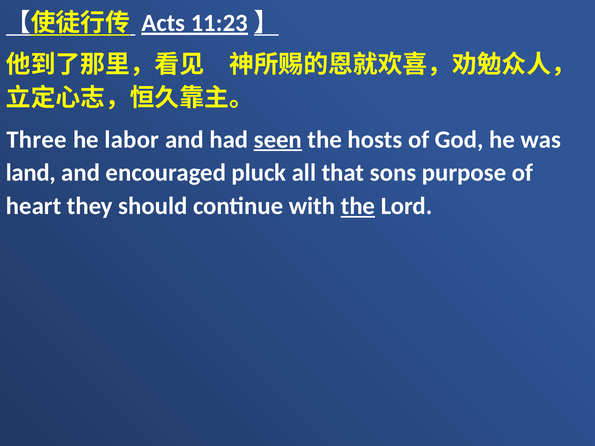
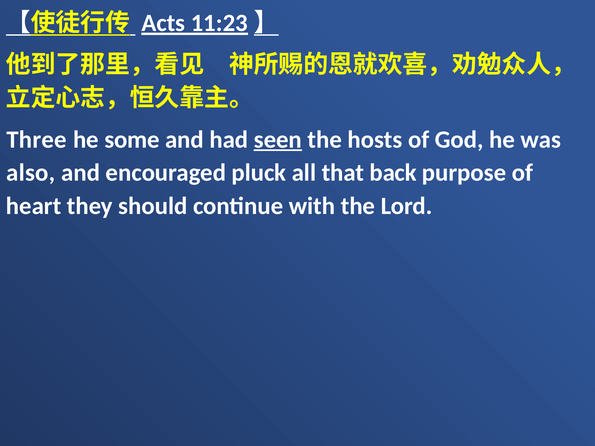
labor: labor -> some
land: land -> also
sons: sons -> back
the at (358, 206) underline: present -> none
